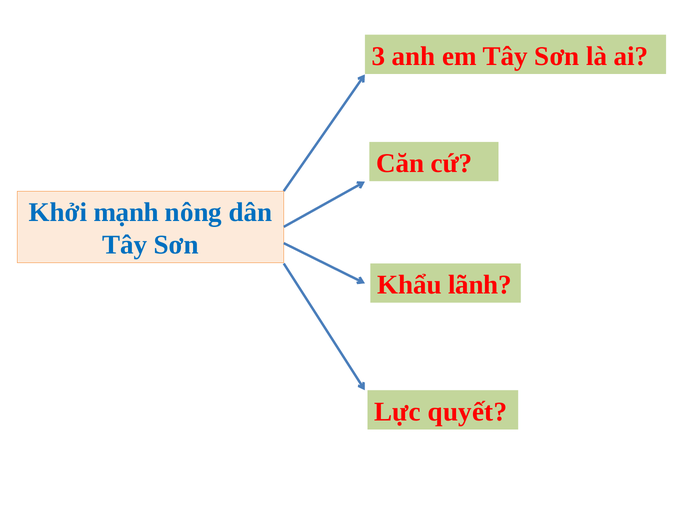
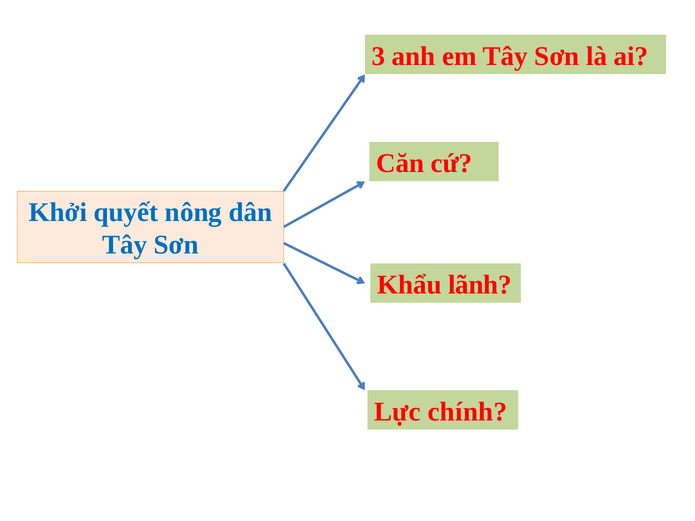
mạnh: mạnh -> quyết
quyết: quyết -> chính
